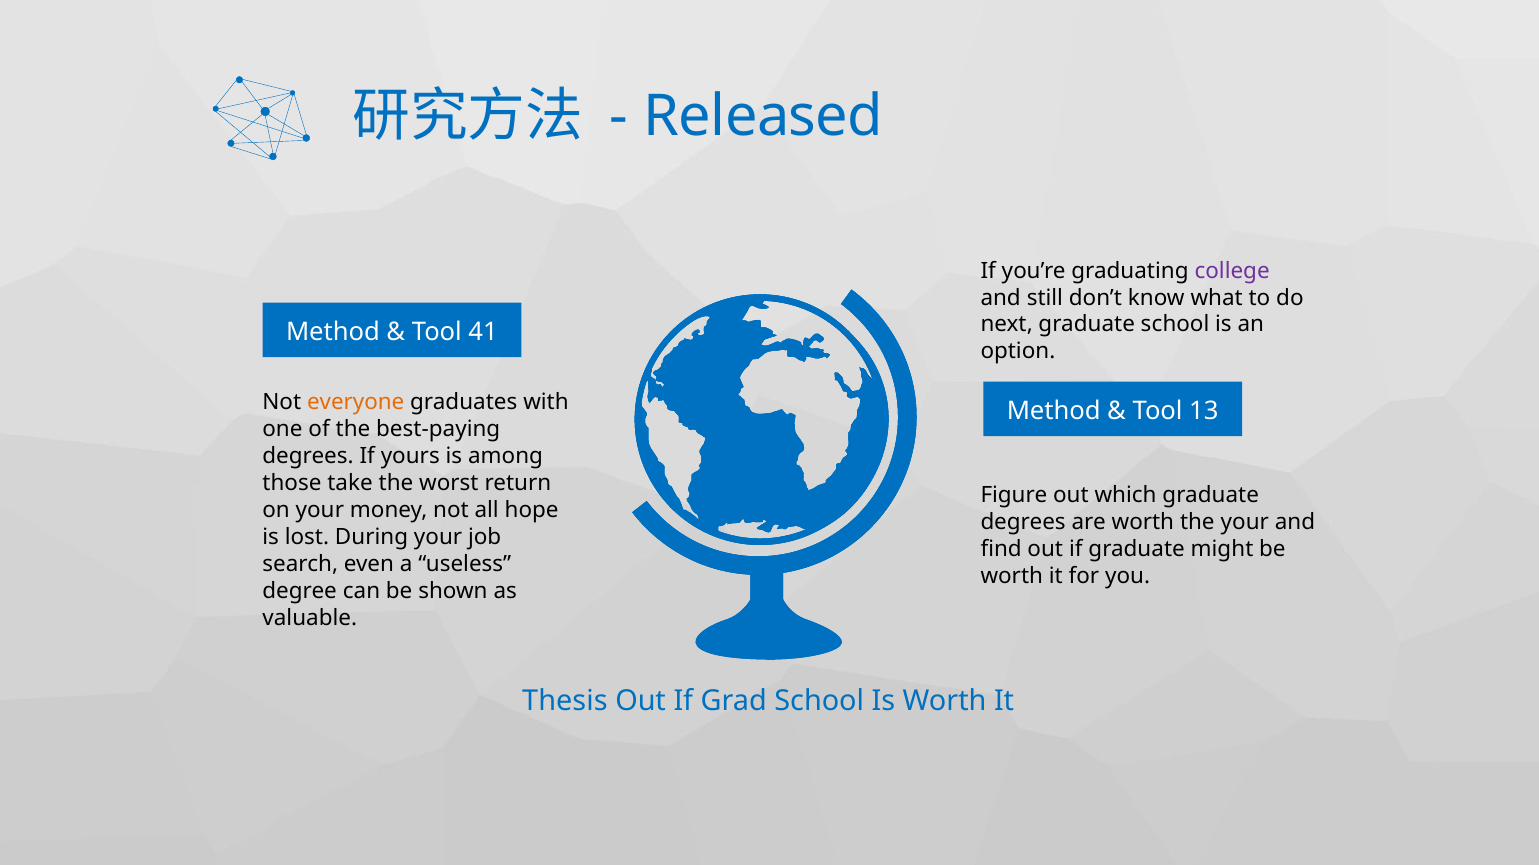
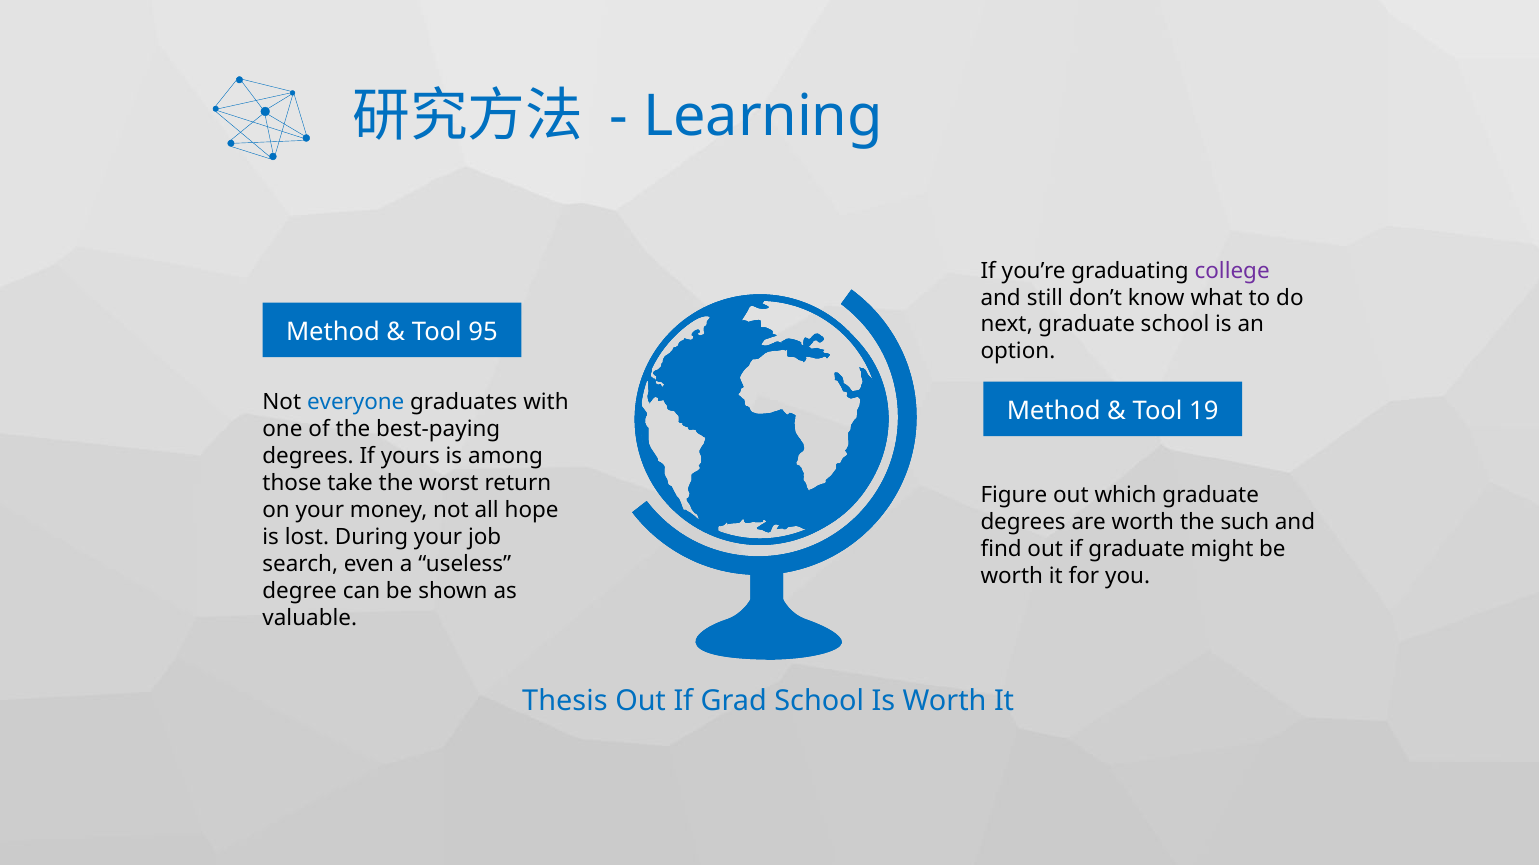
Released: Released -> Learning
41: 41 -> 95
everyone colour: orange -> blue
13: 13 -> 19
the your: your -> such
